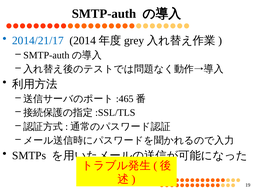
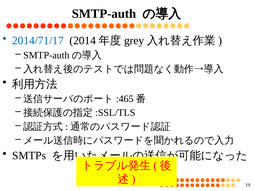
2014/21/17: 2014/21/17 -> 2014/71/17
